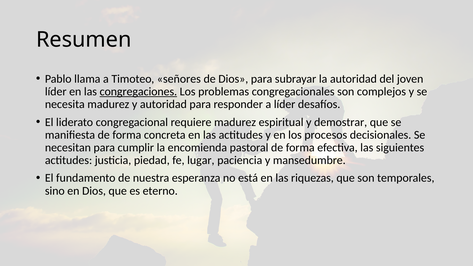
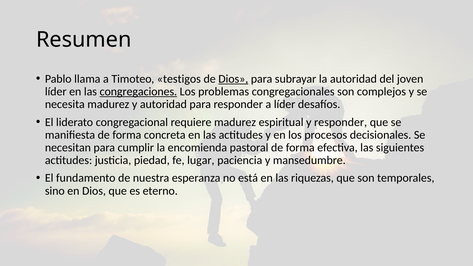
señores: señores -> testigos
Dios at (233, 79) underline: none -> present
y demostrar: demostrar -> responder
